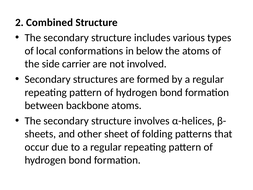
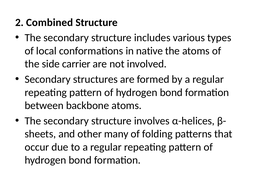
below: below -> native
sheet: sheet -> many
